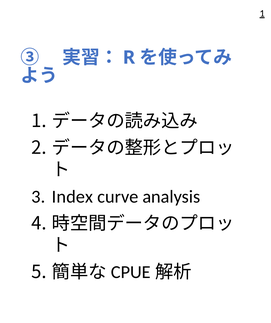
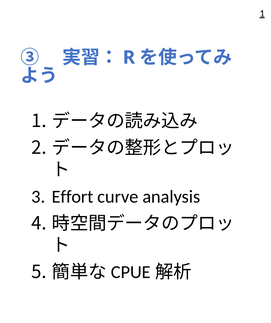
Index: Index -> Effort
